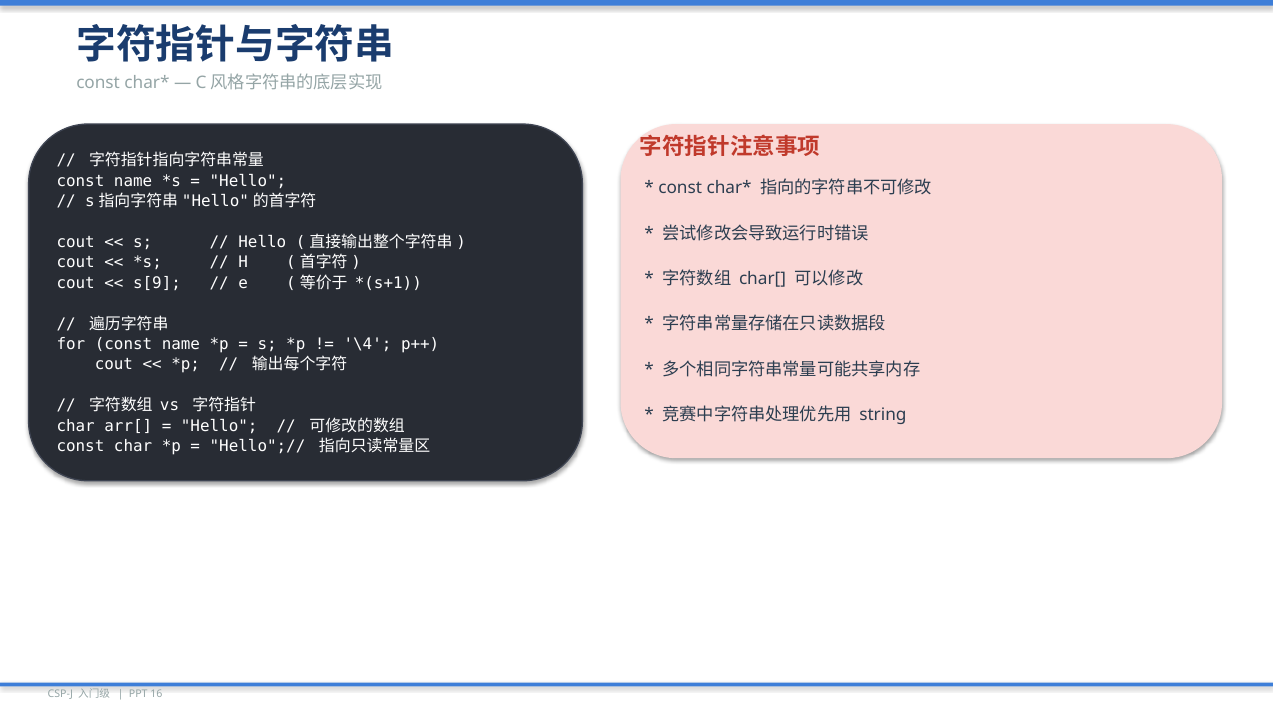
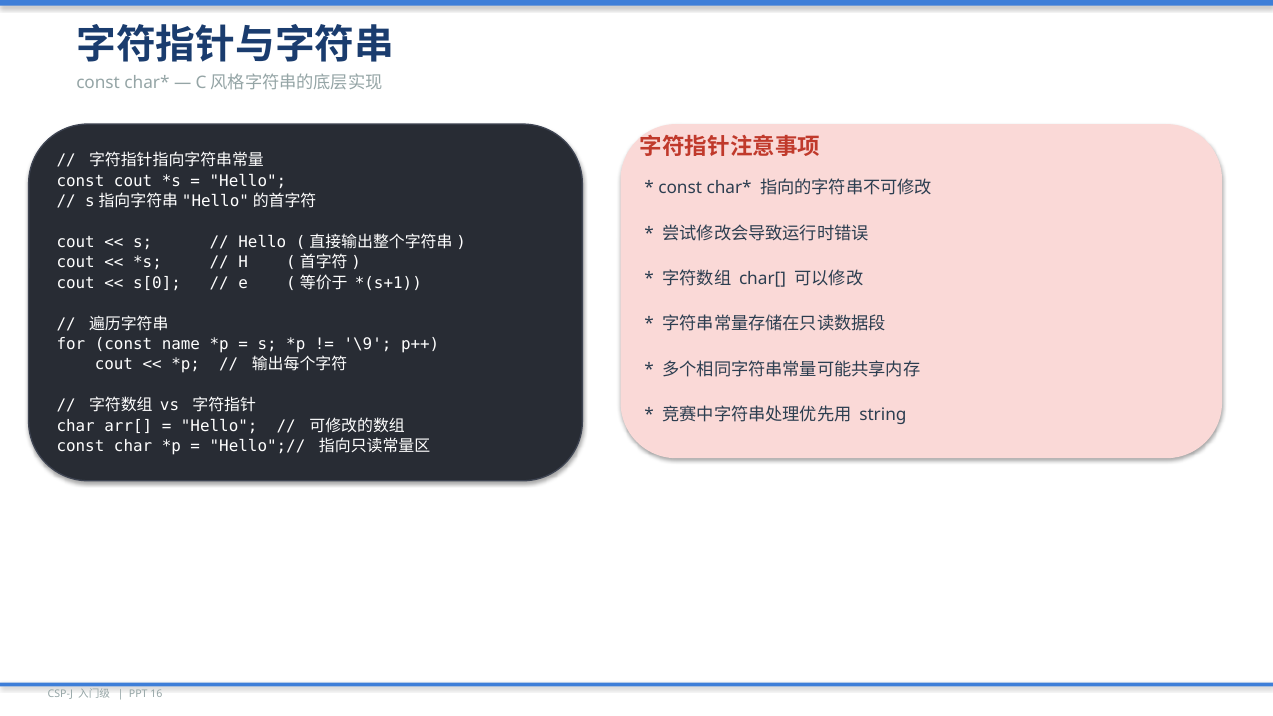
name at (133, 181): name -> cout
s[9: s[9 -> s[0
\4: \4 -> \9
